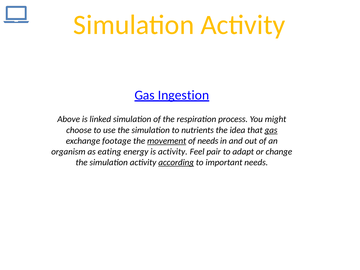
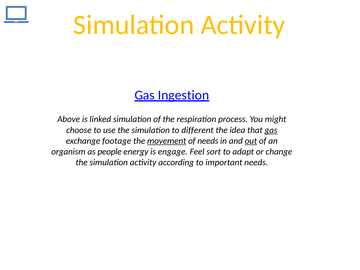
nutrients: nutrients -> different
out underline: none -> present
eating: eating -> people
is activity: activity -> engage
pair: pair -> sort
according underline: present -> none
